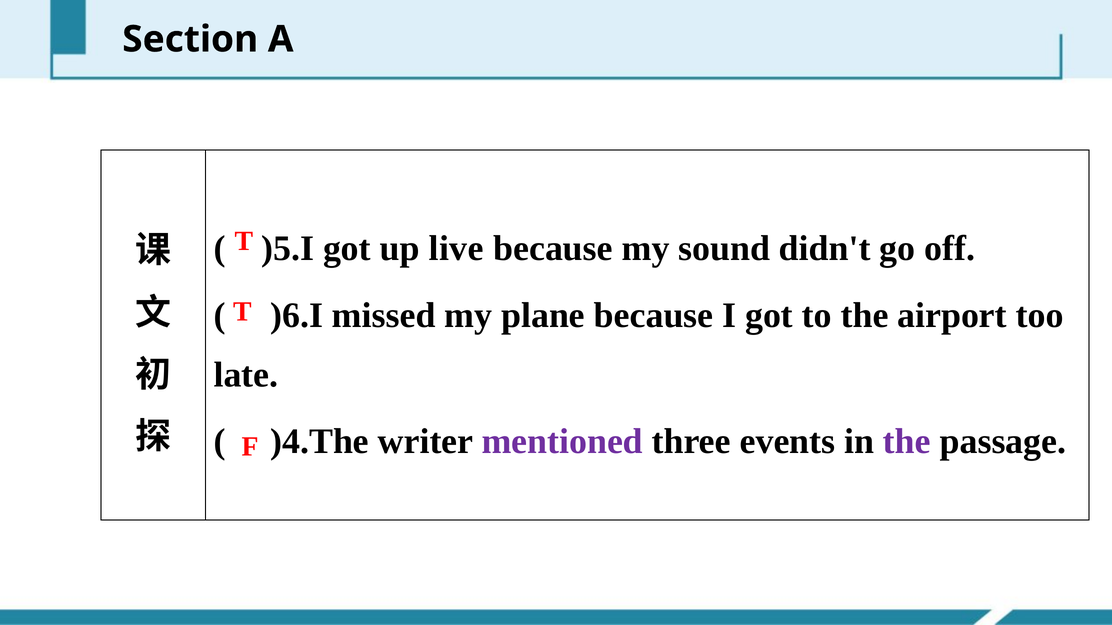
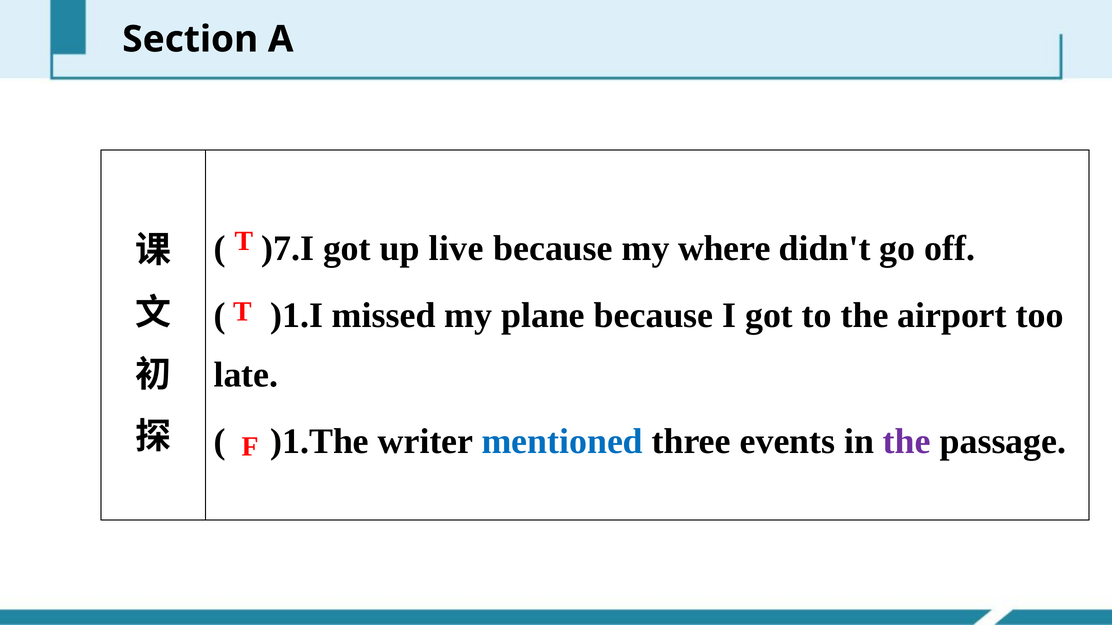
)5.I: )5.I -> )7.I
sound: sound -> where
)6.I: )6.I -> )1.I
)4.The: )4.The -> )1.The
mentioned colour: purple -> blue
